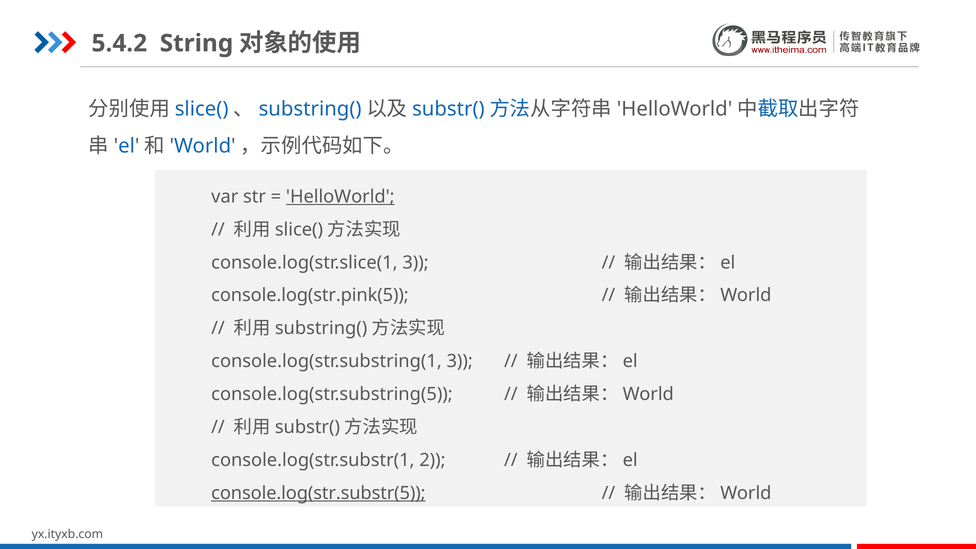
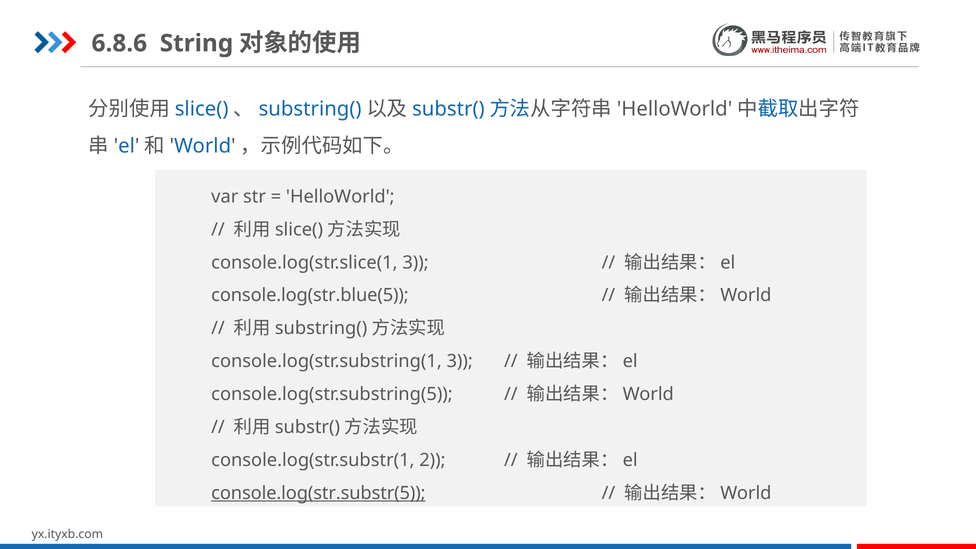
5.4.2: 5.4.2 -> 6.8.6
HelloWorld at (340, 197) underline: present -> none
console.log(str.pink(5: console.log(str.pink(5 -> console.log(str.blue(5
